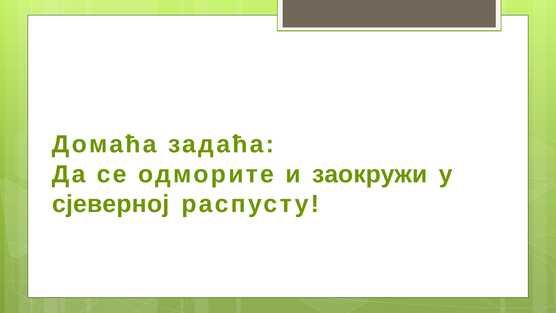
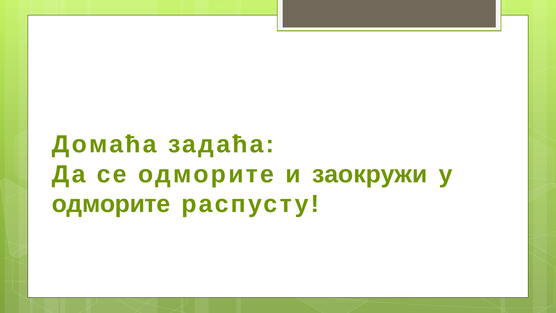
сјеверној at (111, 204): сјеверној -> одморите
